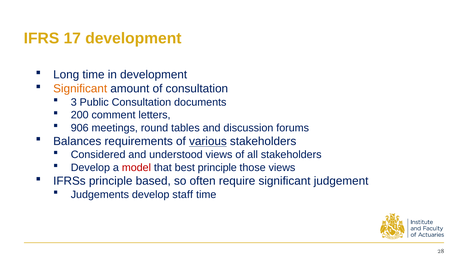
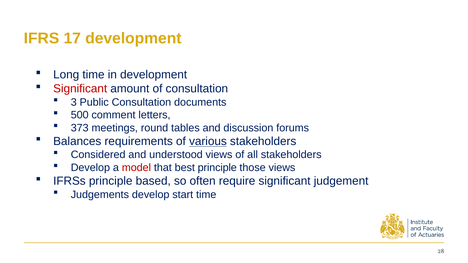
Significant at (80, 89) colour: orange -> red
200: 200 -> 500
906: 906 -> 373
staff: staff -> start
